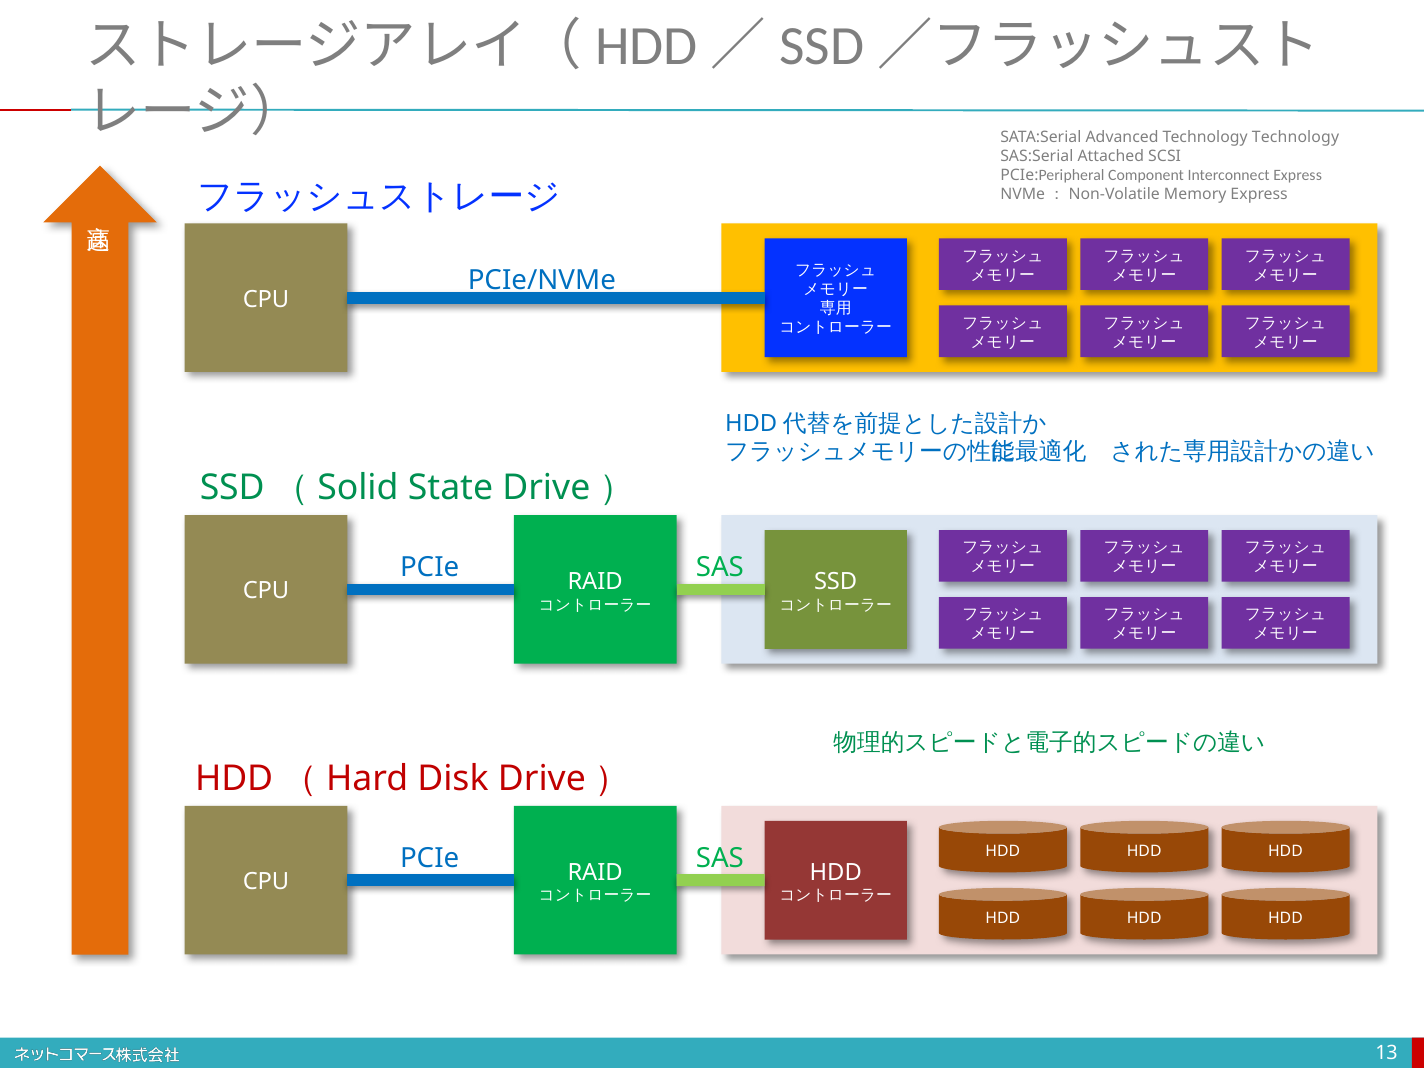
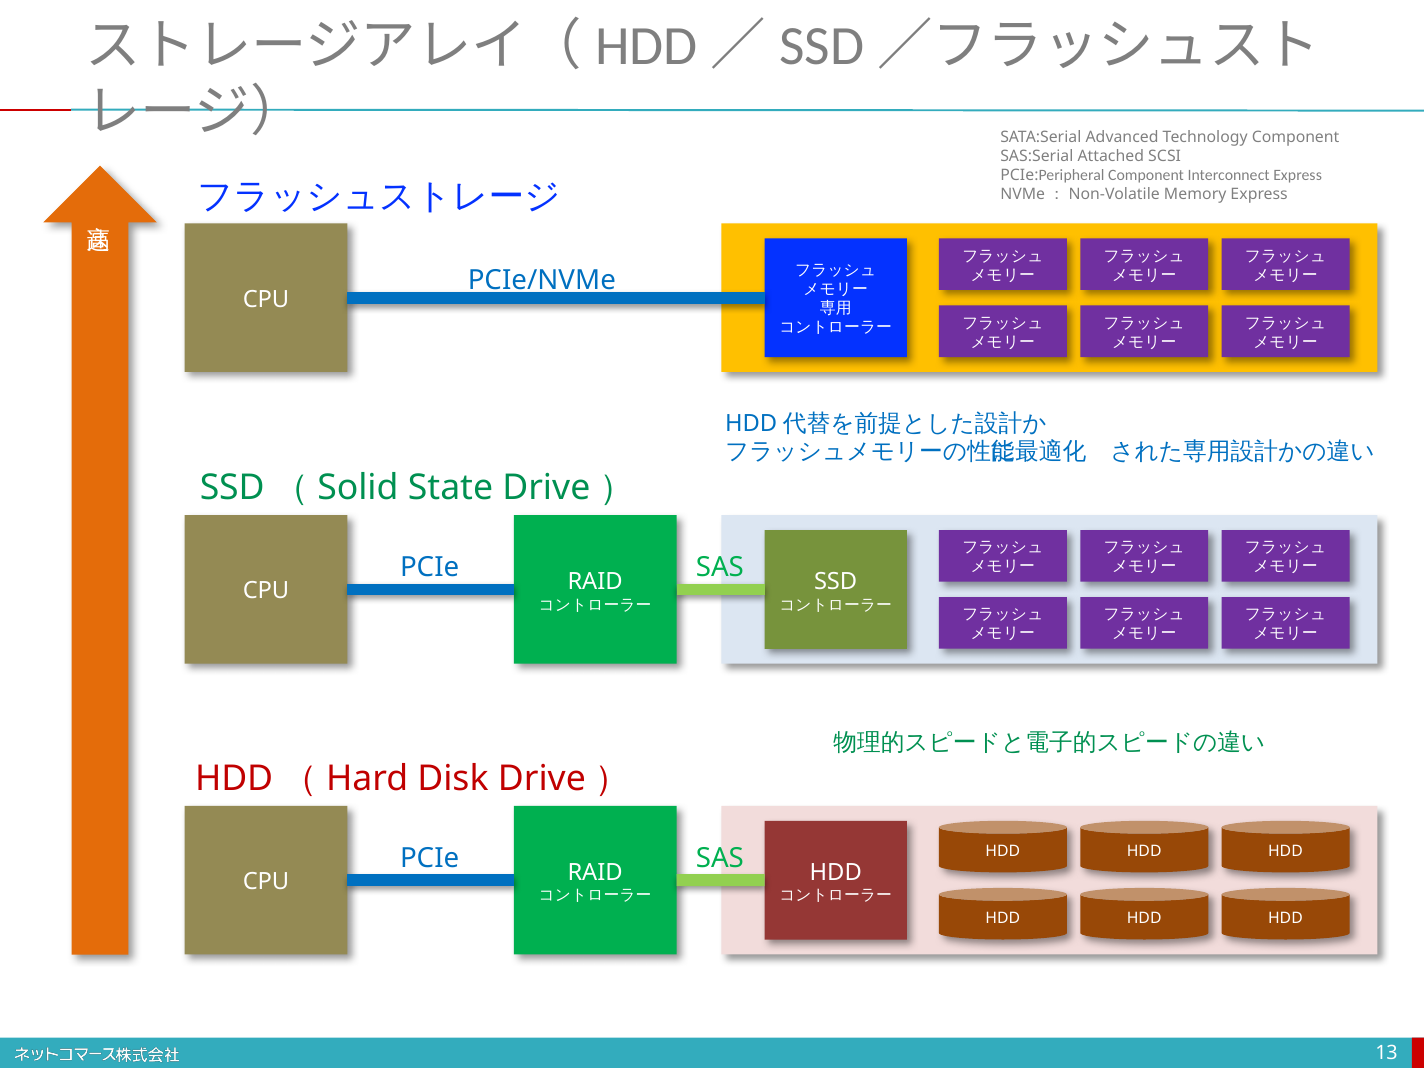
Technology Technology: Technology -> Component
